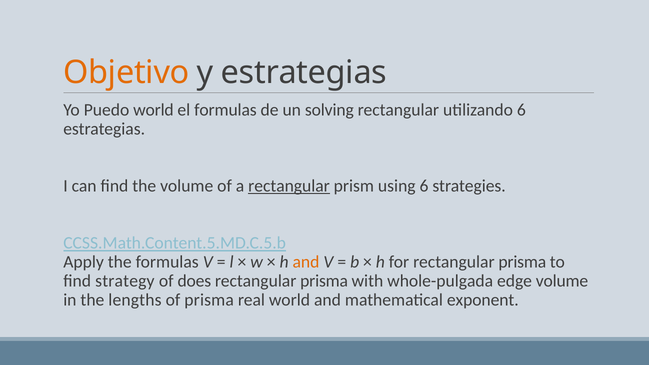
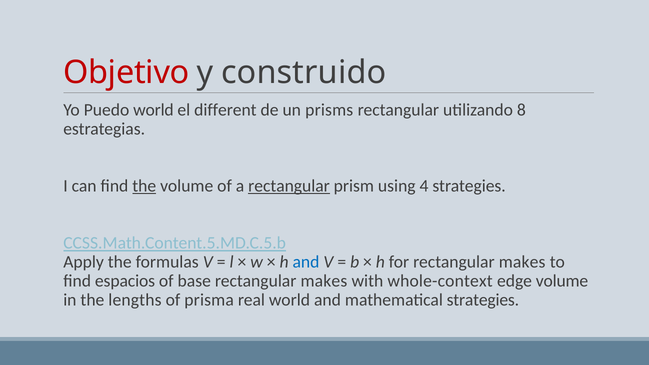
Objetivo colour: orange -> red
y estrategias: estrategias -> construido
el formulas: formulas -> different
solving: solving -> prisms
utilizando 6: 6 -> 8
the at (144, 186) underline: none -> present
using 6: 6 -> 4
and at (306, 262) colour: orange -> blue
for rectangular prisma: prisma -> makes
strategy: strategy -> espacios
does: does -> base
prisma at (324, 281): prisma -> makes
whole-pulgada: whole-pulgada -> whole-context
mathematical exponent: exponent -> strategies
